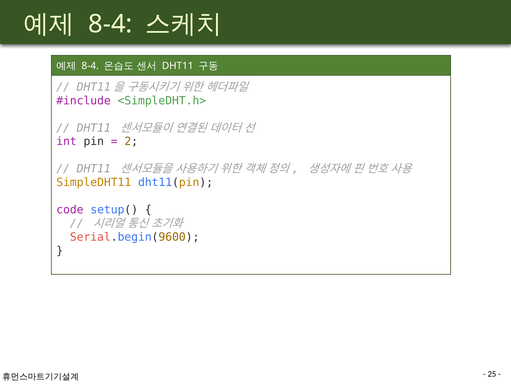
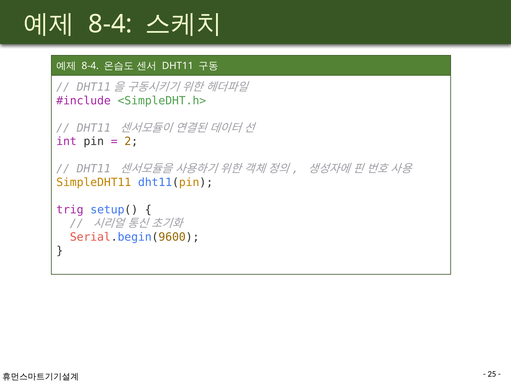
code: code -> trig
